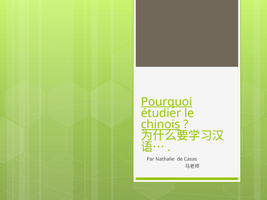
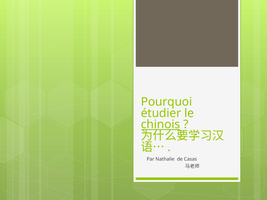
Pourquoi underline: present -> none
